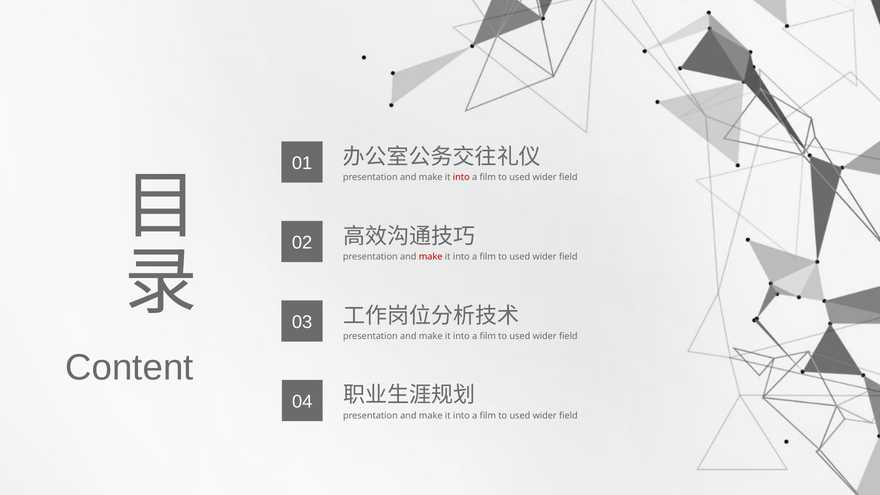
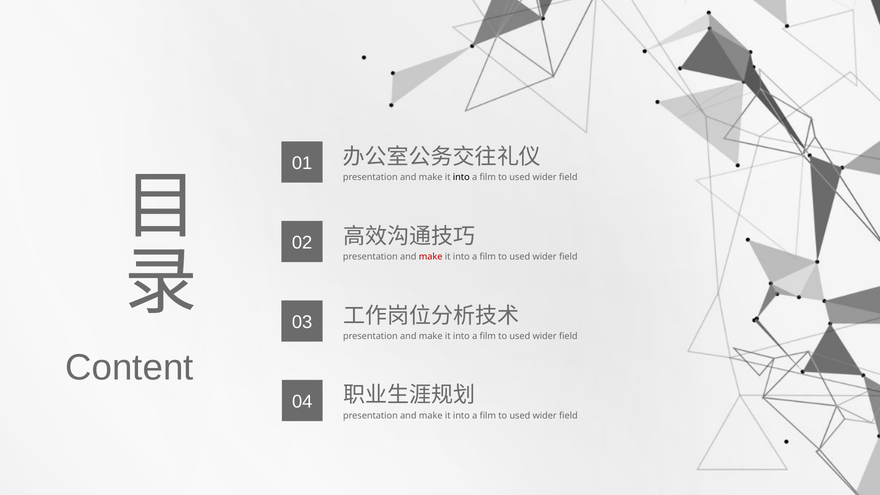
into at (461, 177) colour: red -> black
